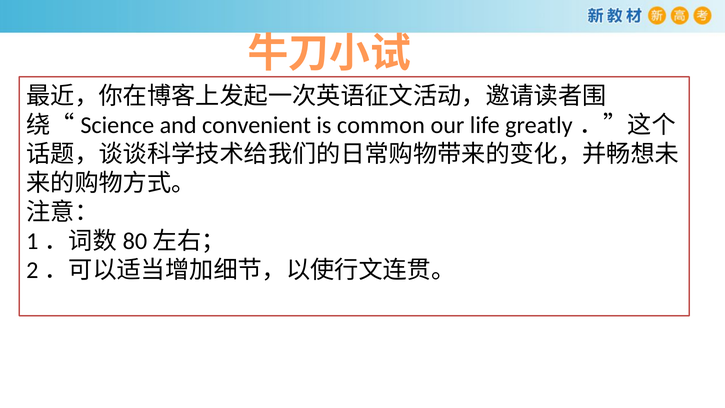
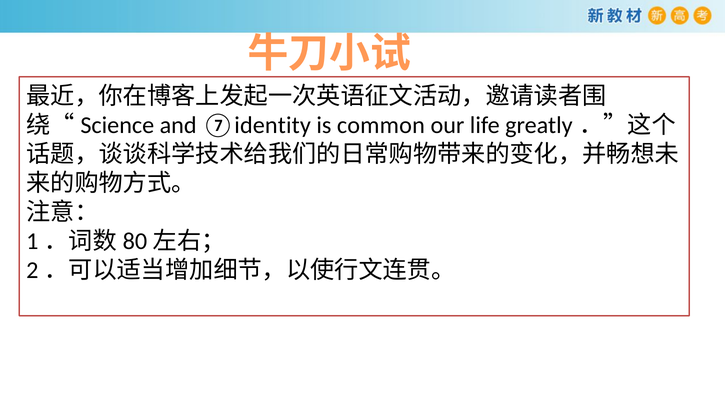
convenient: convenient -> ⑦identity
